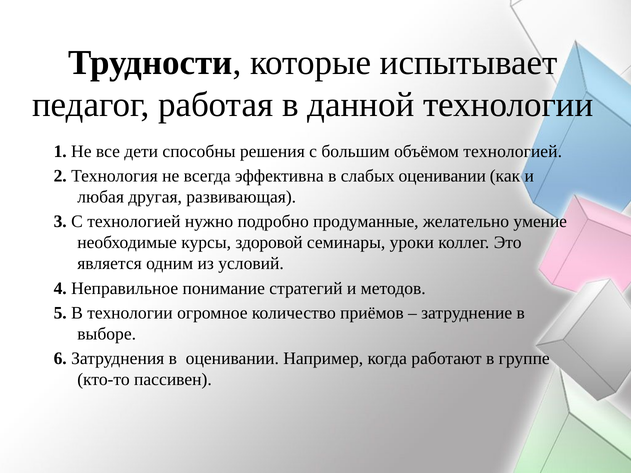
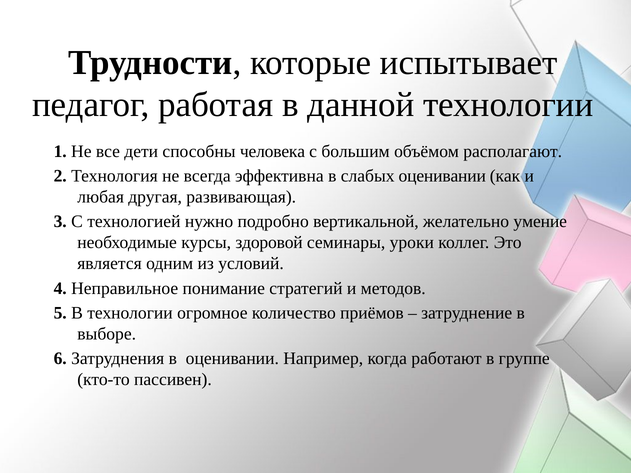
решения: решения -> человека
объёмом технологией: технологией -> располагают
продуманные: продуманные -> вертикальной
